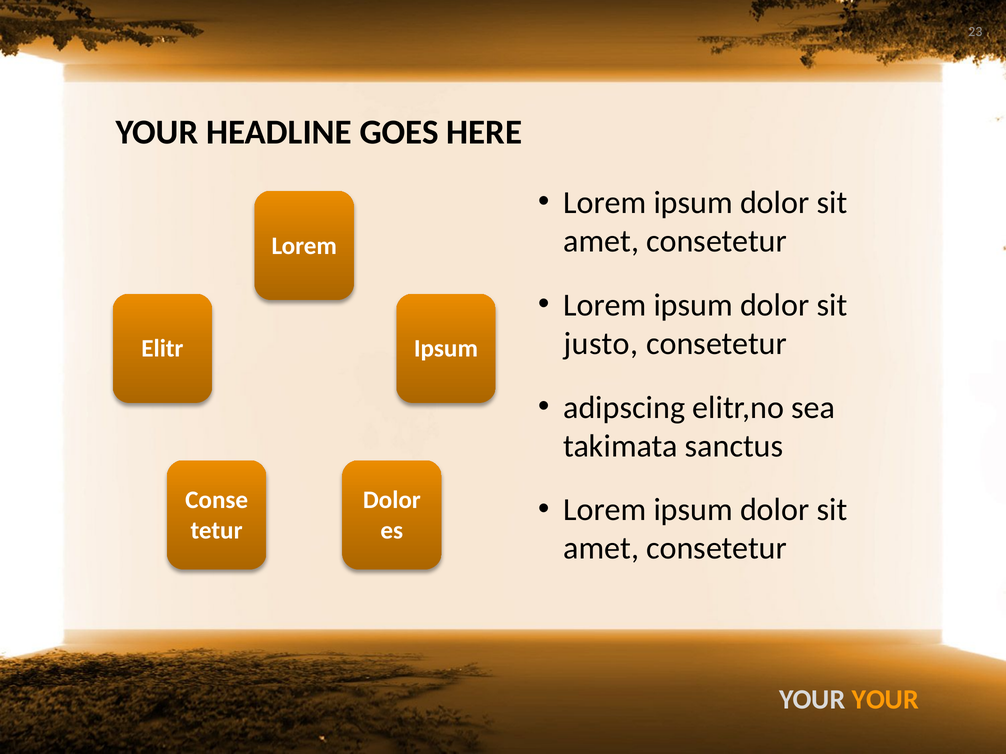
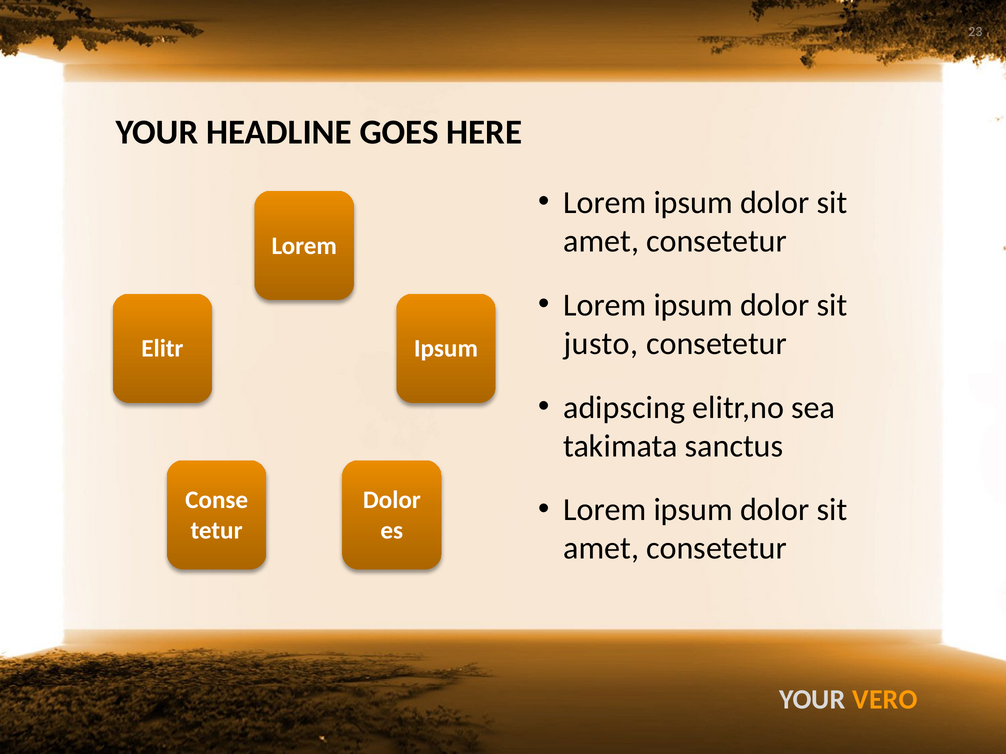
YOUR YOUR: YOUR -> VERO
